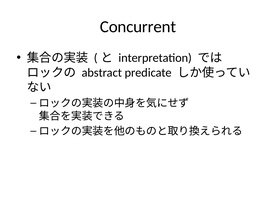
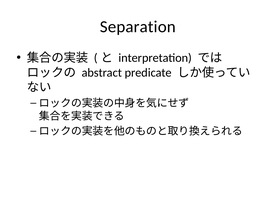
Concurrent: Concurrent -> Separation
